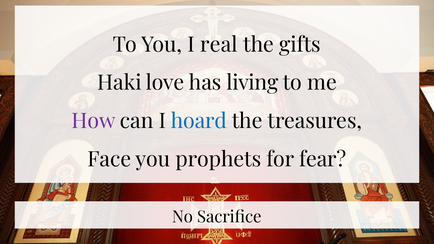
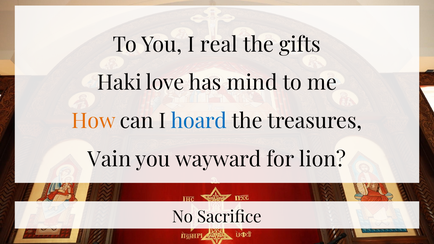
living: living -> mind
How colour: purple -> orange
Face: Face -> Vain
prophets: prophets -> wayward
fear: fear -> lion
